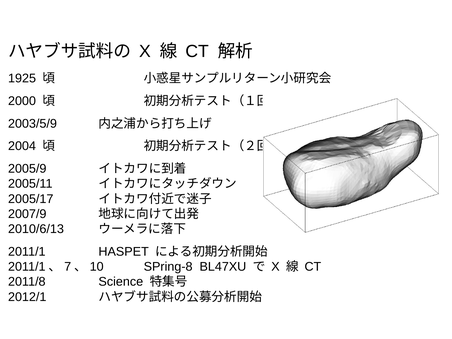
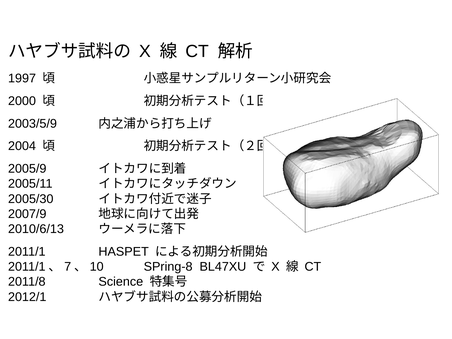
1925: 1925 -> 1997
2005/17: 2005/17 -> 2005/30
